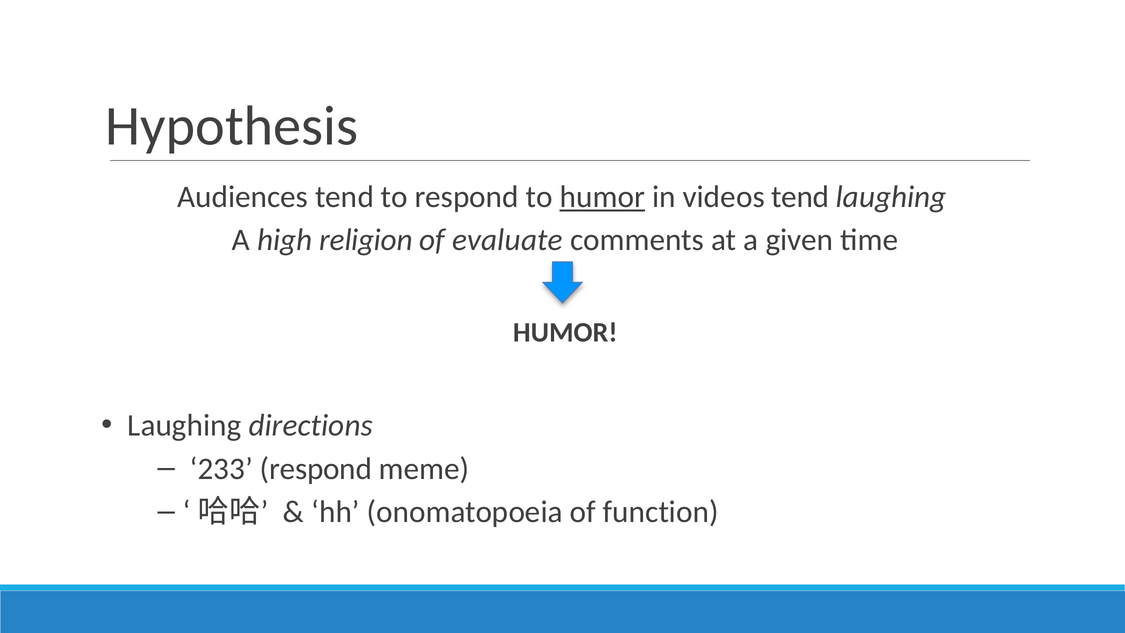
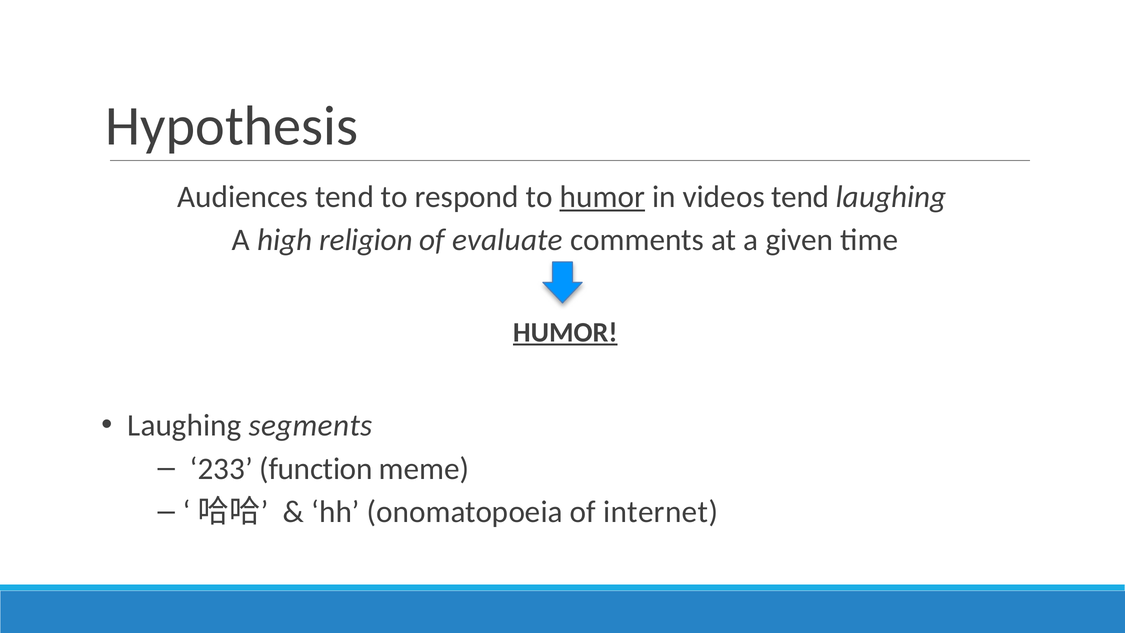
HUMOR at (565, 332) underline: none -> present
directions: directions -> segments
233 respond: respond -> function
function: function -> internet
